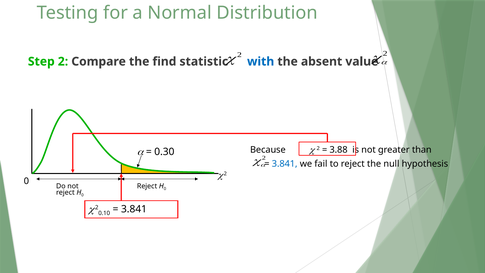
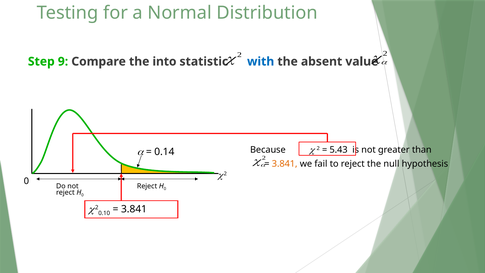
Step 2: 2 -> 9
find: find -> into
3.88: 3.88 -> 5.43
0.30: 0.30 -> 0.14
3.841 at (285, 164) colour: blue -> orange
